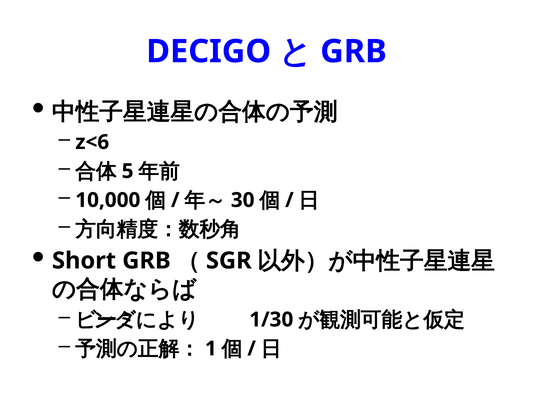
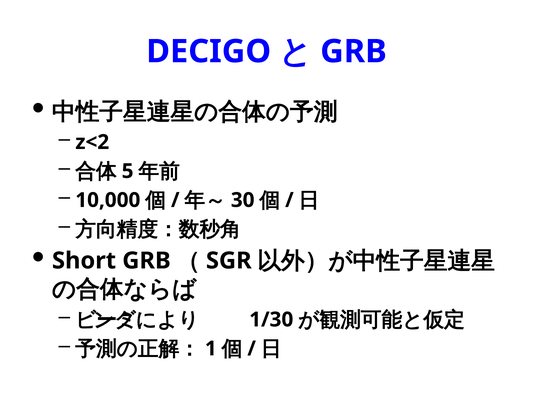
z<6: z<6 -> z<2
